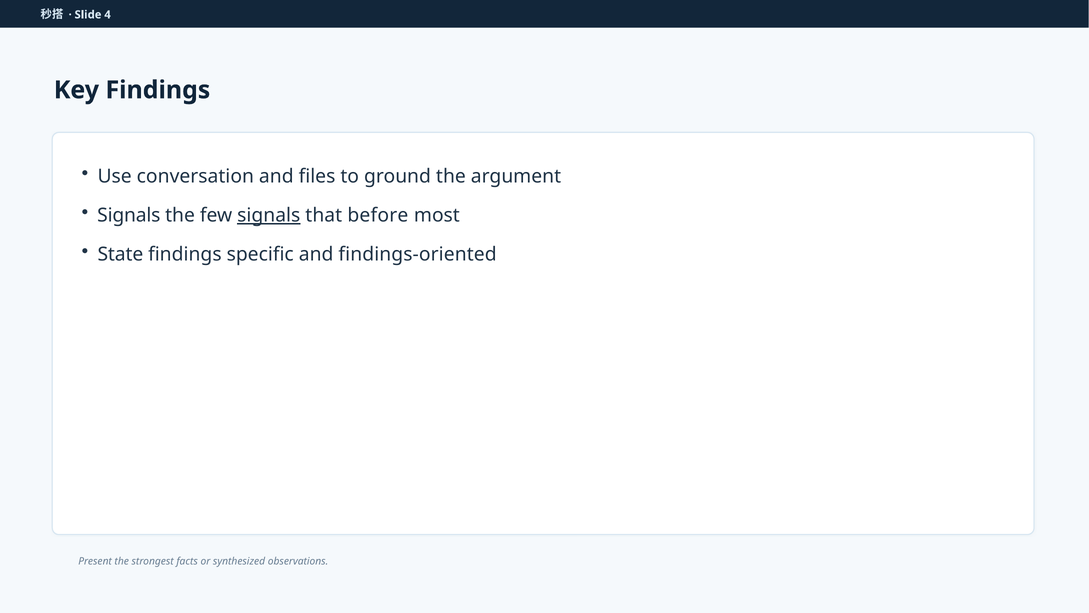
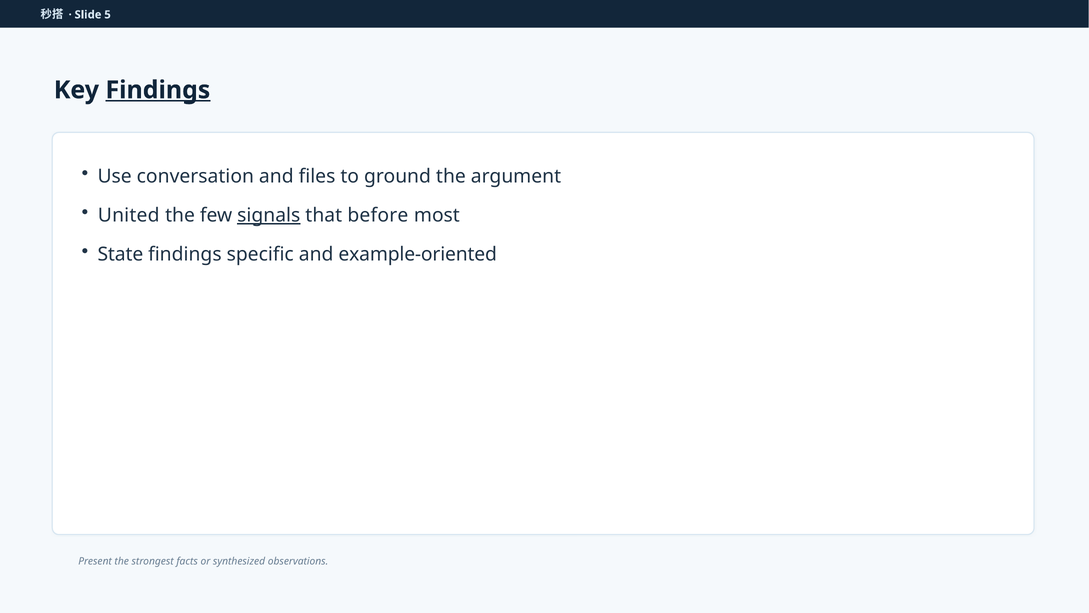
4: 4 -> 5
Findings at (158, 90) underline: none -> present
Signals at (129, 215): Signals -> United
findings-oriented: findings-oriented -> example-oriented
